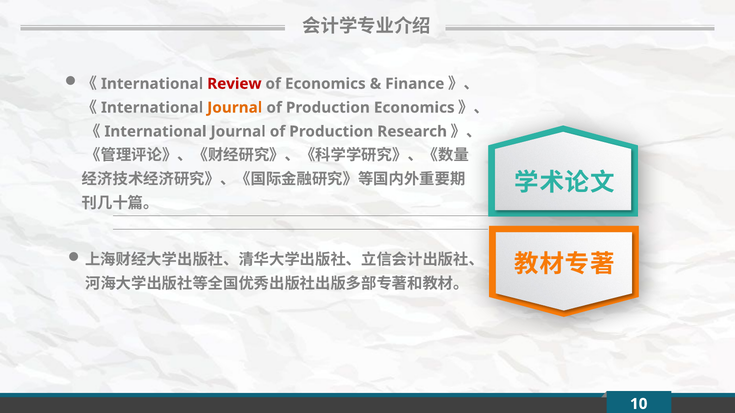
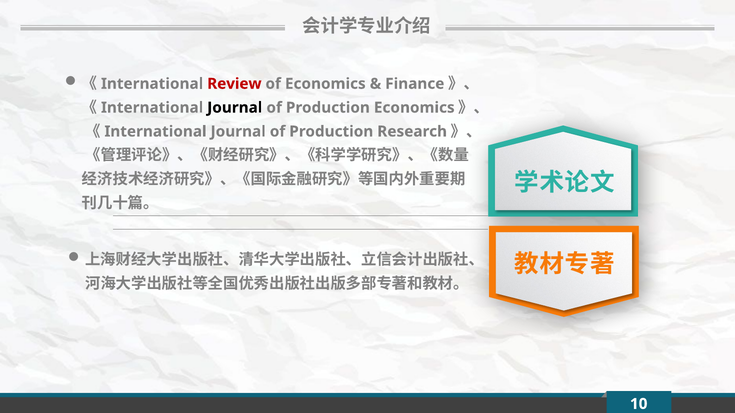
Journal at (235, 108) colour: orange -> black
